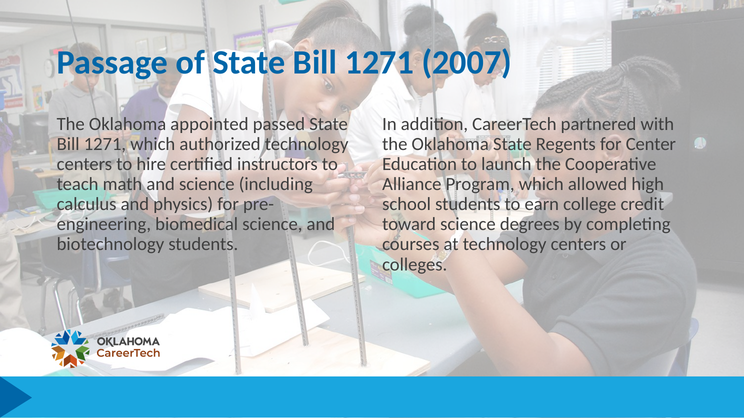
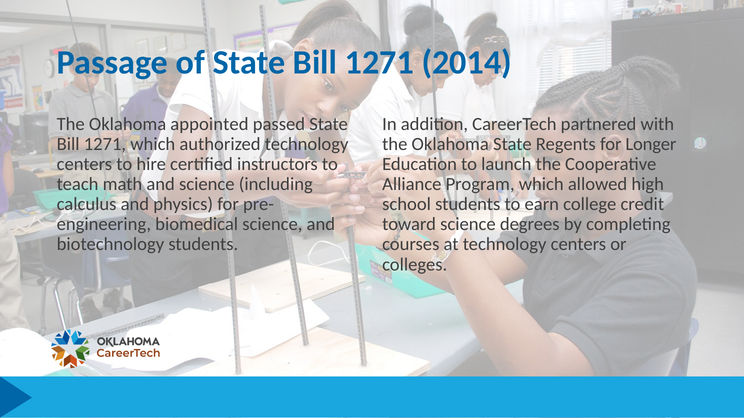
2007: 2007 -> 2014
Center: Center -> Longer
